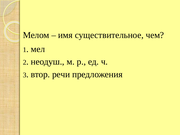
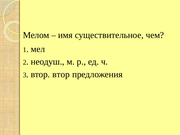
втор речи: речи -> втор
